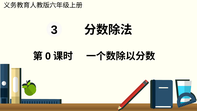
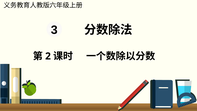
0: 0 -> 2
